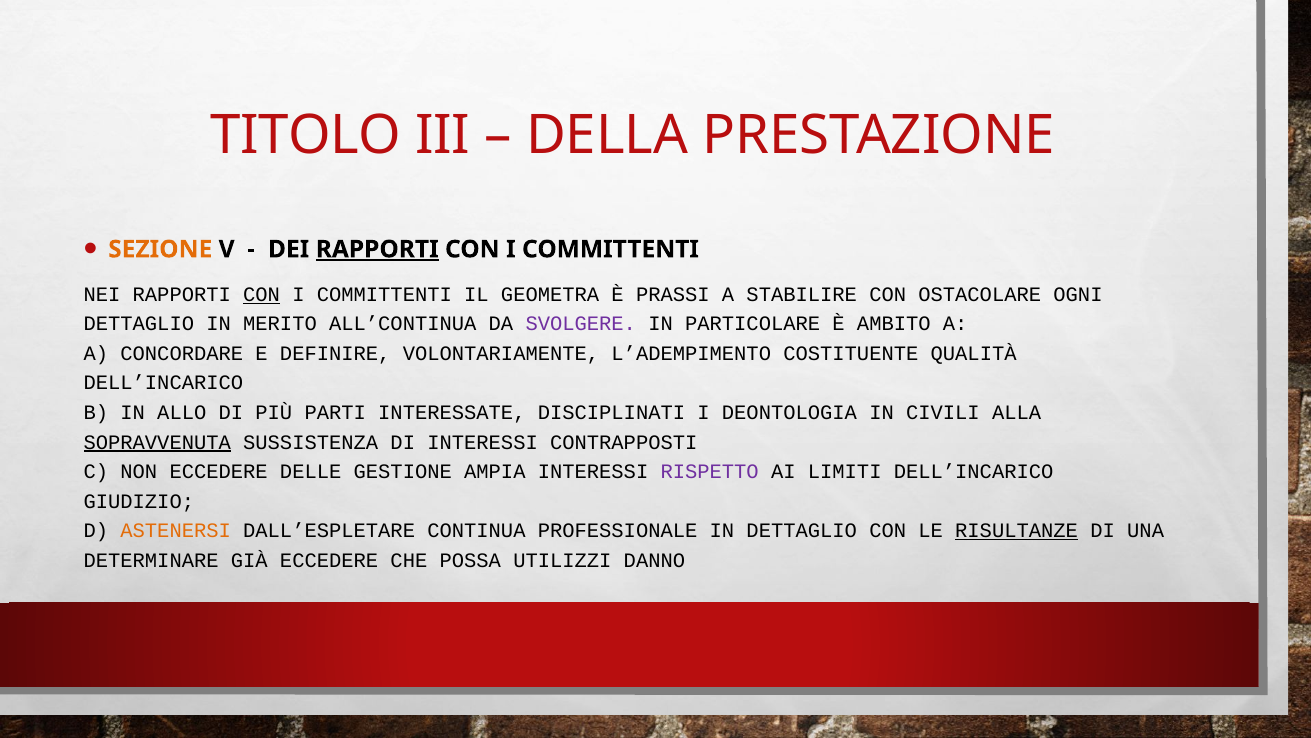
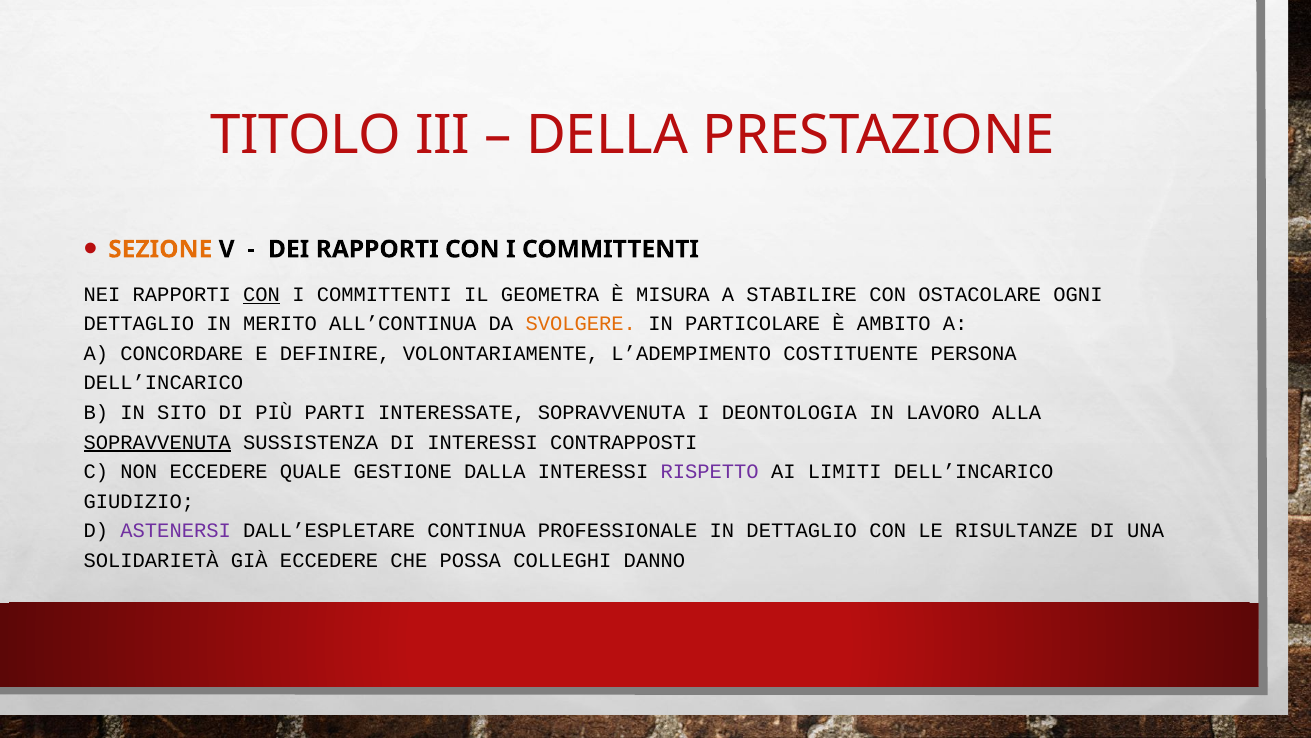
RAPPORTI at (377, 249) underline: present -> none
PRASSI: PRASSI -> MISURA
SVOLGERE colour: purple -> orange
QUALITÀ: QUALITÀ -> PERSONA
ALLO: ALLO -> SITO
INTERESSATE DISCIPLINATI: DISCIPLINATI -> SOPRAVVENUTA
CIVILI: CIVILI -> LAVORO
DELLE: DELLE -> QUALE
AMPIA: AMPIA -> DALLA
ASTENERSI colour: orange -> purple
RISULTANZE underline: present -> none
DETERMINARE: DETERMINARE -> SOLIDARIETÀ
UTILIZZI: UTILIZZI -> COLLEGHI
